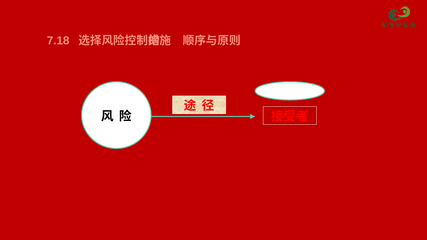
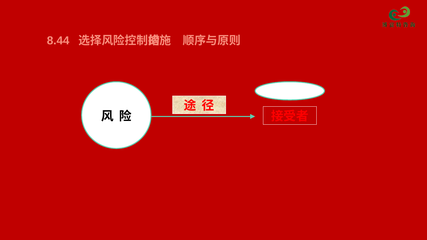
7.18: 7.18 -> 8.44
